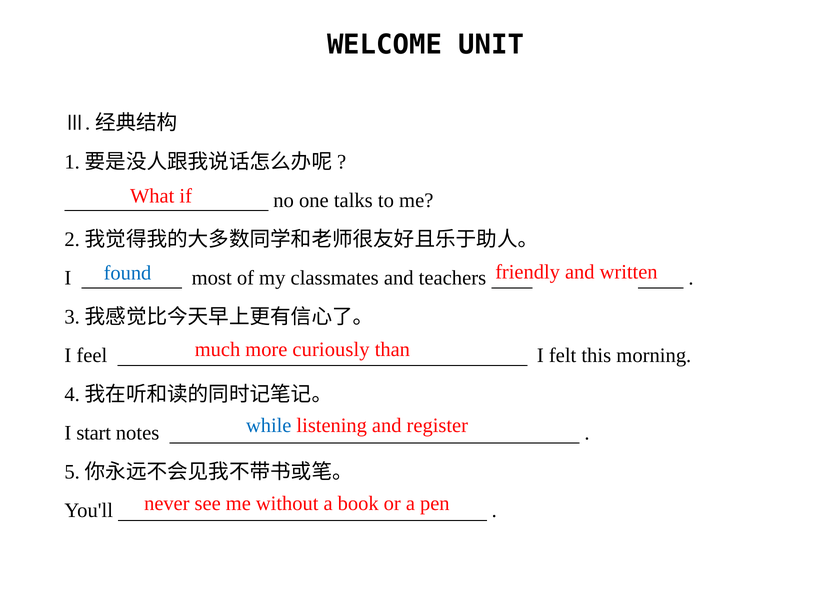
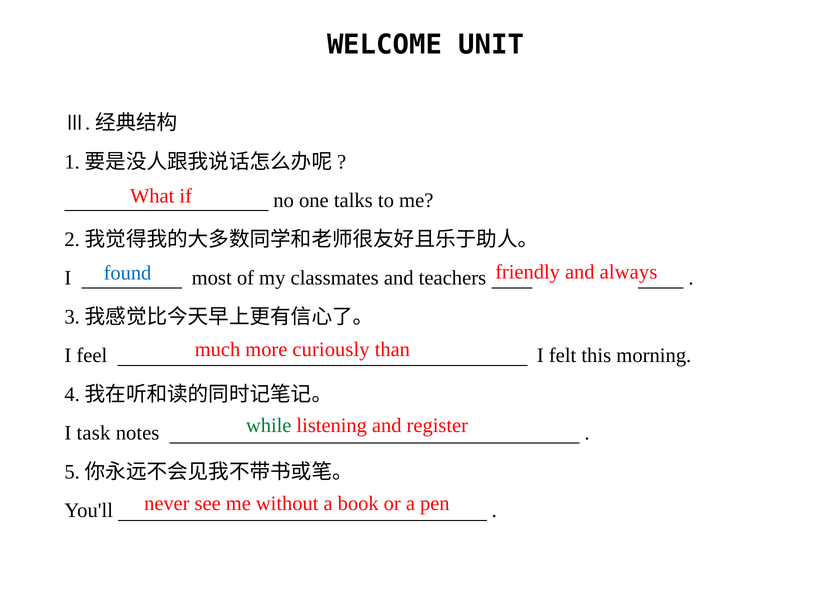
written: written -> always
while colour: blue -> green
start: start -> task
